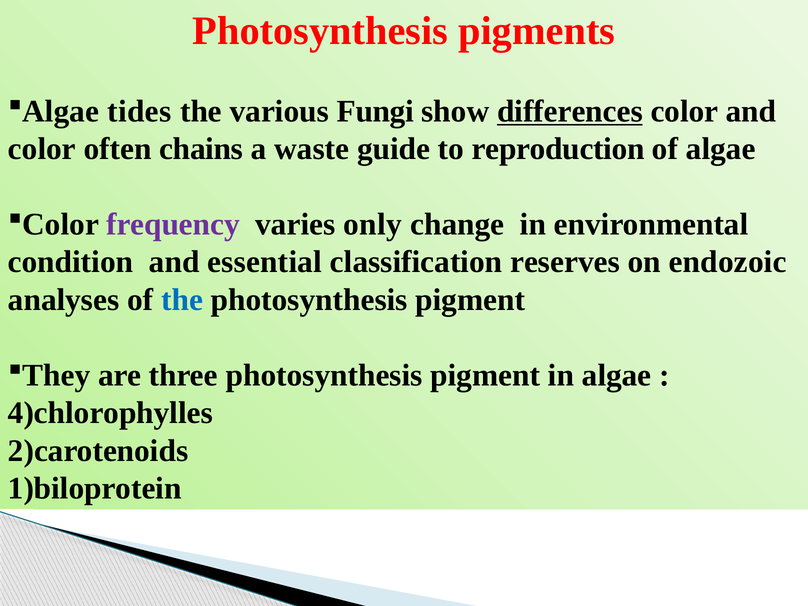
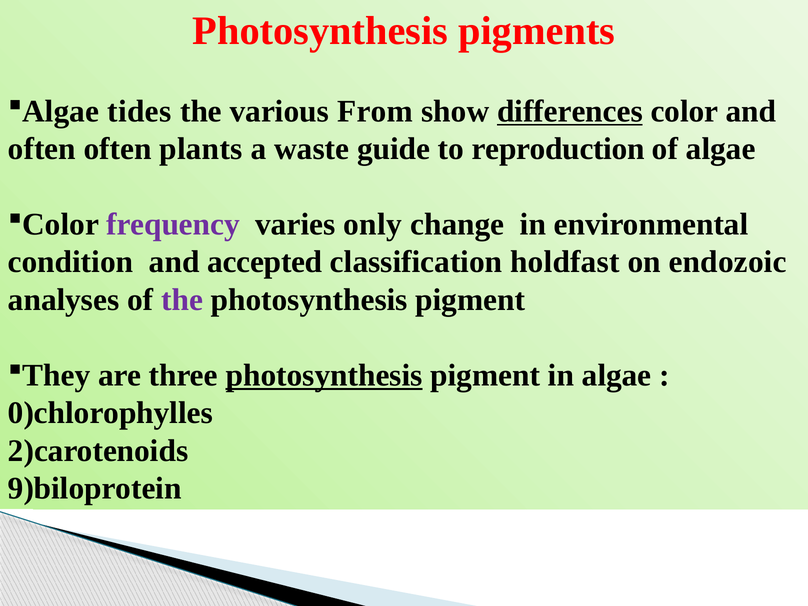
Fungi: Fungi -> From
color at (42, 149): color -> often
chains: chains -> plants
essential: essential -> accepted
reserves: reserves -> holdfast
the at (182, 300) colour: blue -> purple
photosynthesis at (324, 375) underline: none -> present
4)chlorophylles: 4)chlorophylles -> 0)chlorophylles
1)biloprotein: 1)biloprotein -> 9)biloprotein
